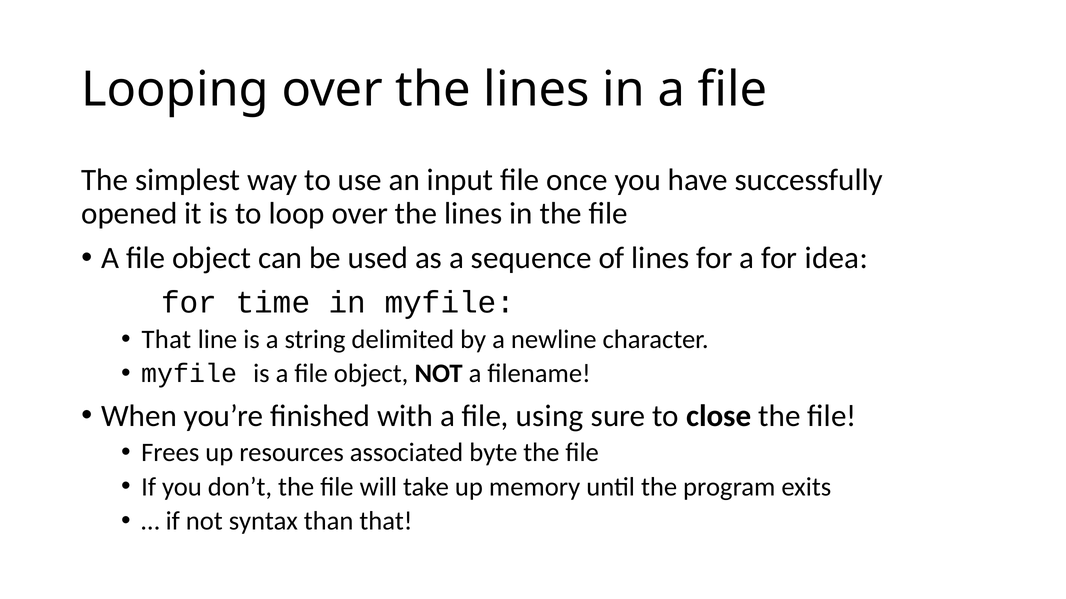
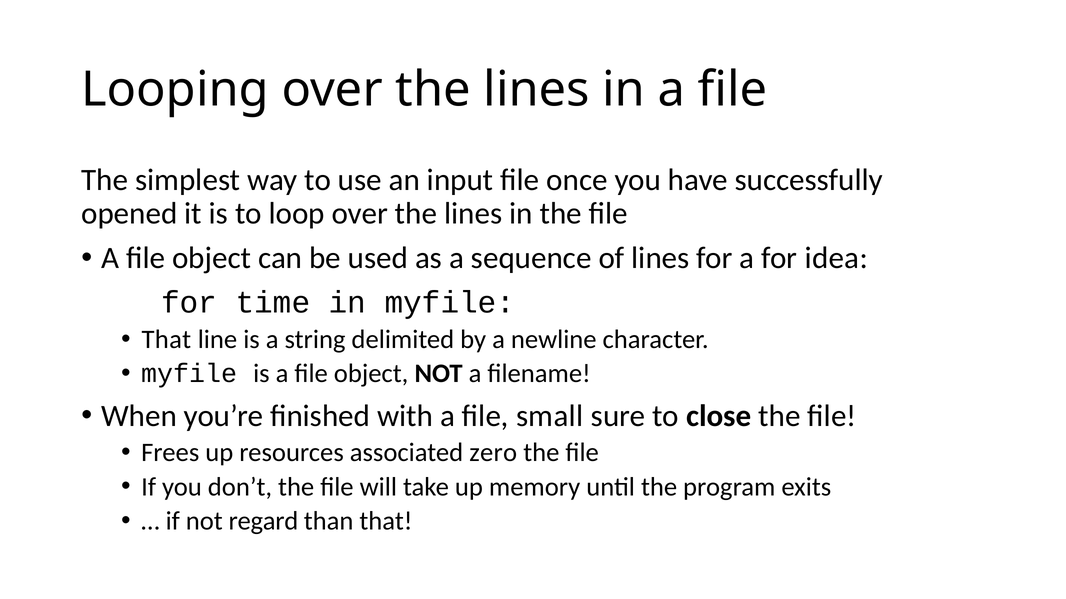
using: using -> small
byte: byte -> zero
syntax: syntax -> regard
